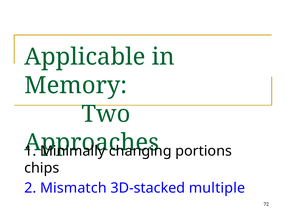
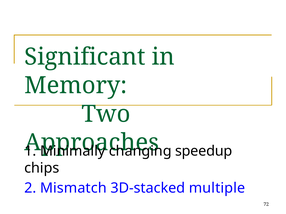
Applicable: Applicable -> Significant
portions: portions -> speedup
